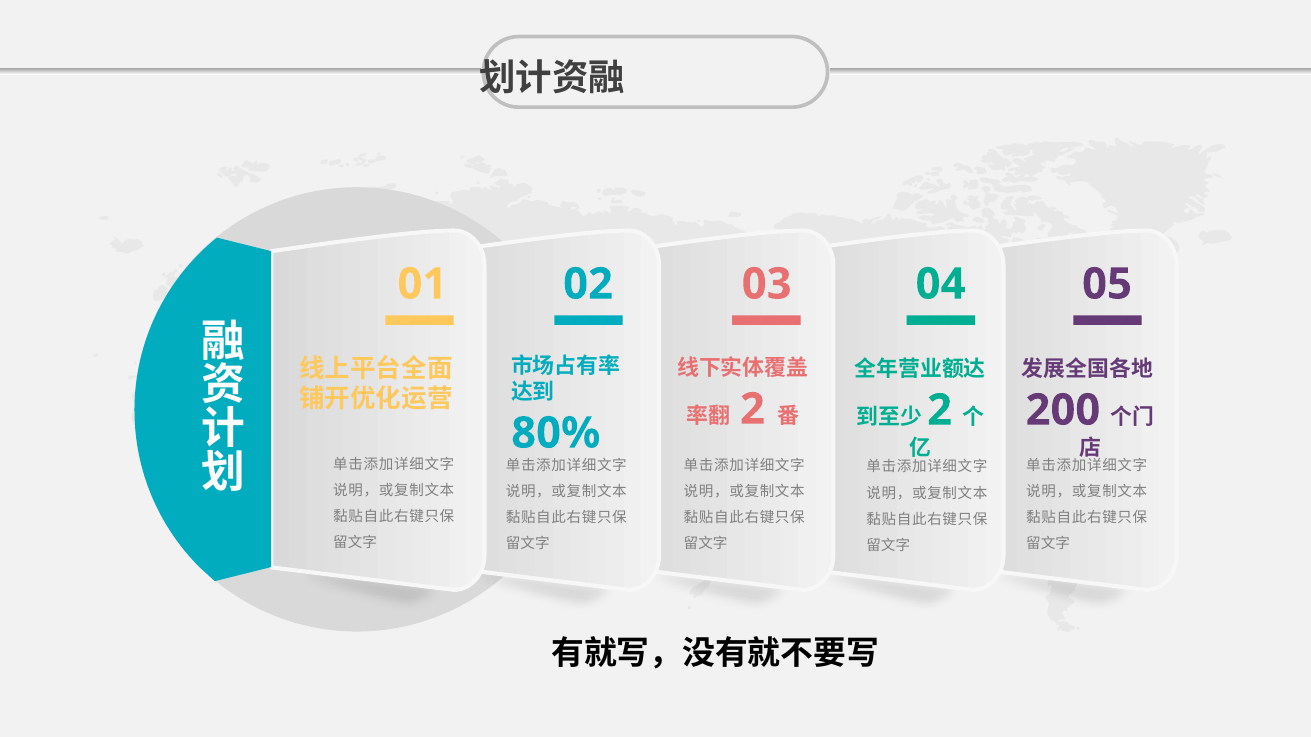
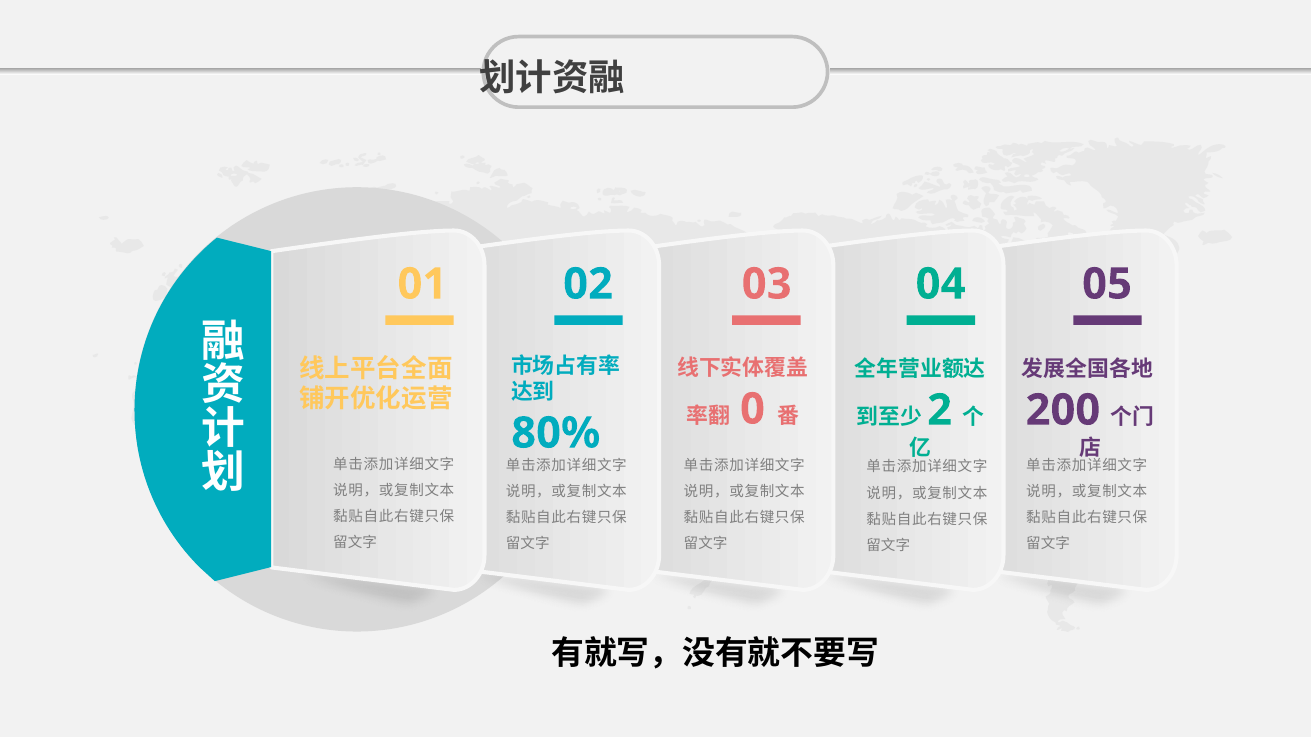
2 at (752, 409): 2 -> 0
